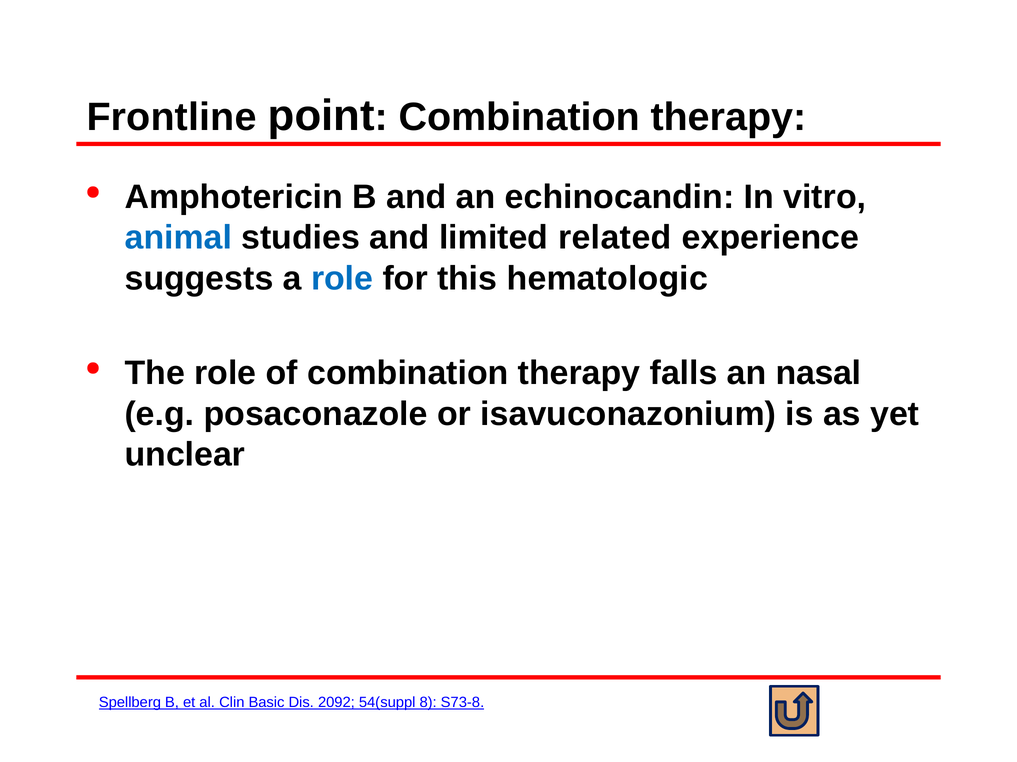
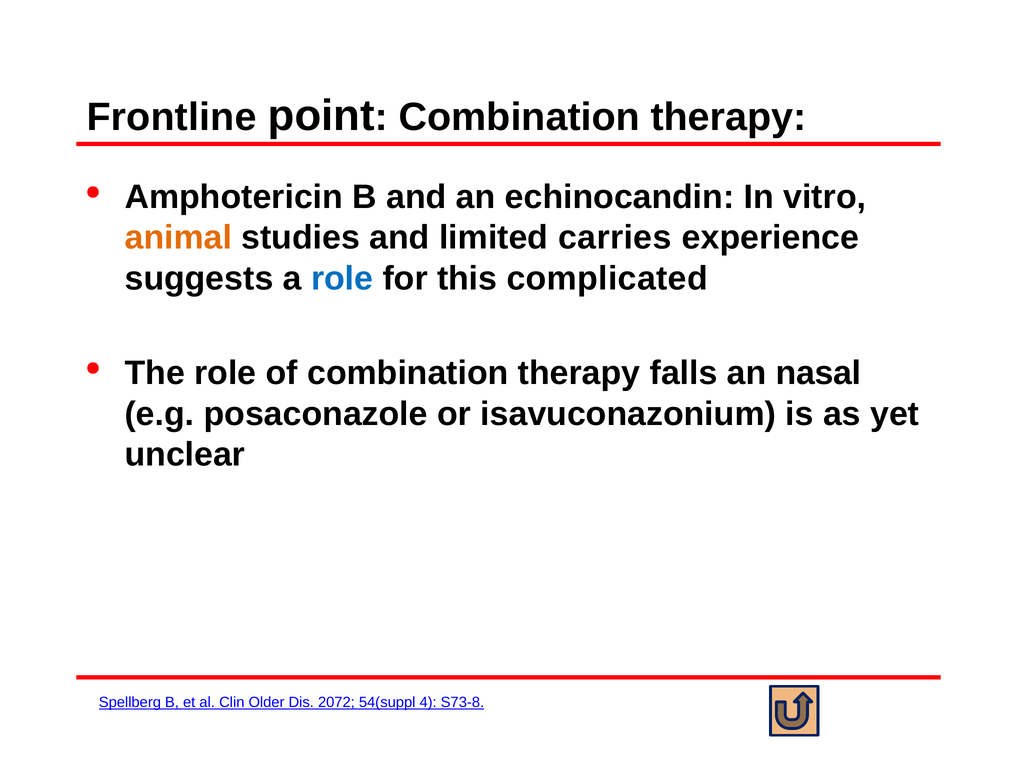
animal colour: blue -> orange
related: related -> carries
hematologic: hematologic -> complicated
Basic: Basic -> Older
2092: 2092 -> 2072
8: 8 -> 4
